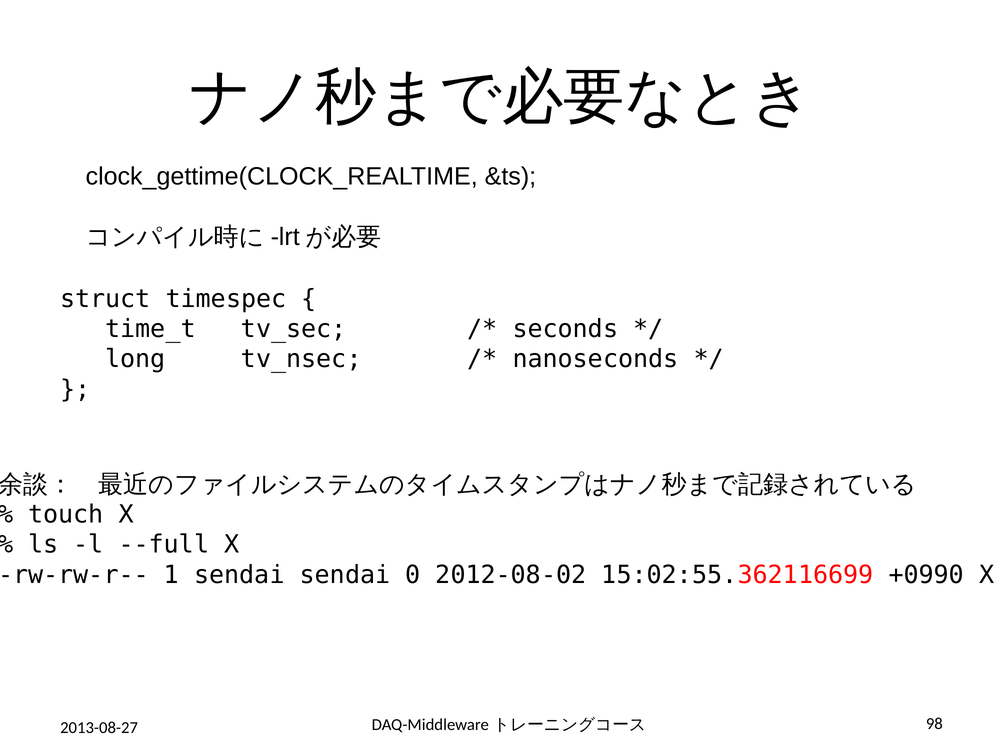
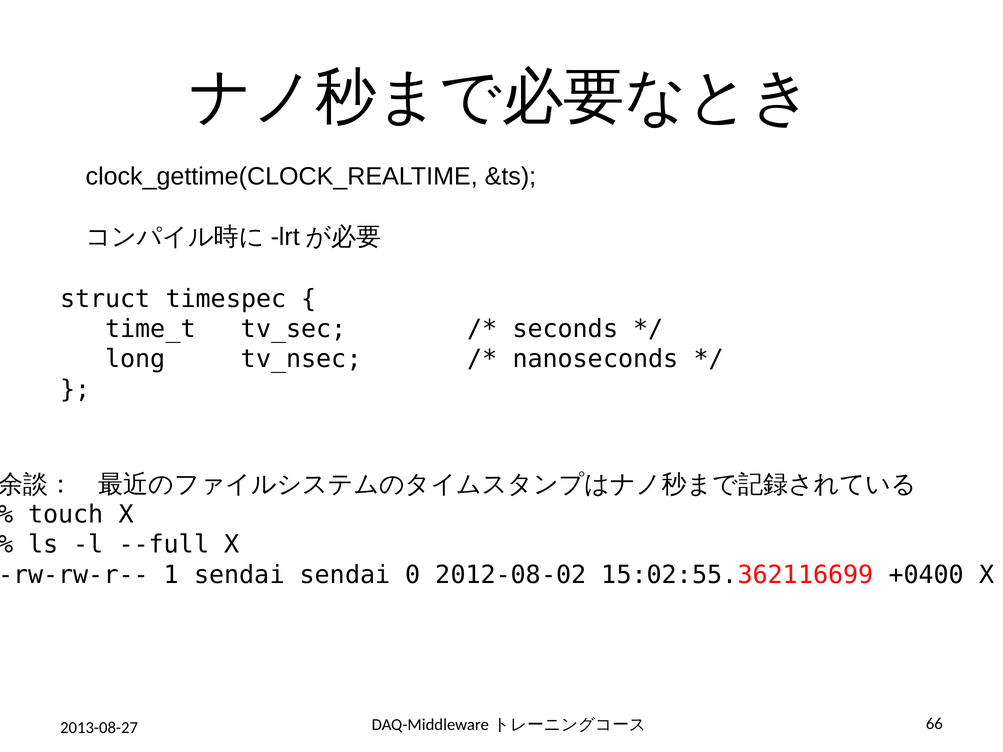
+0990: +0990 -> +0400
98: 98 -> 66
